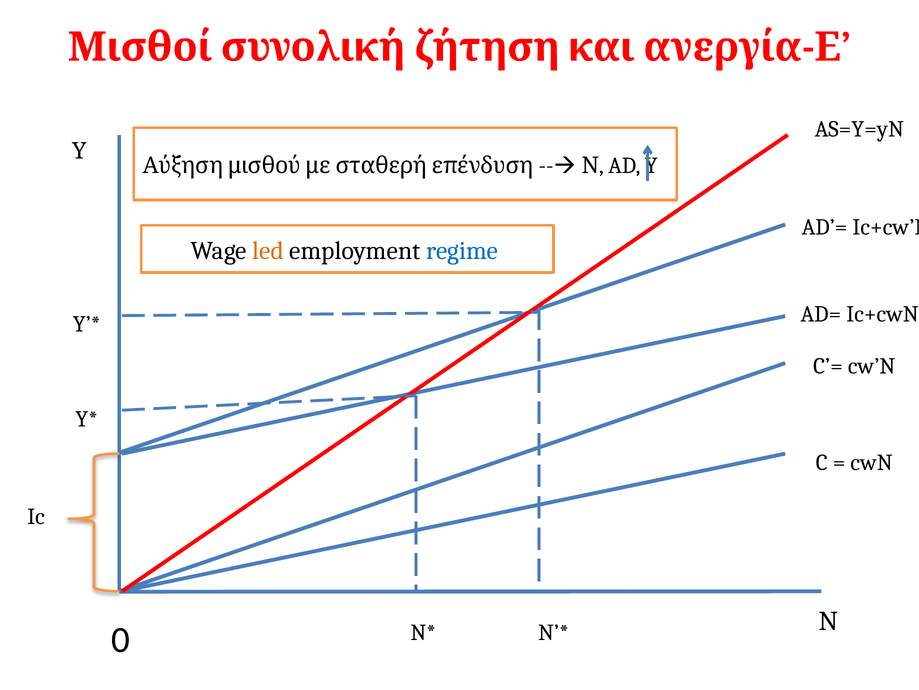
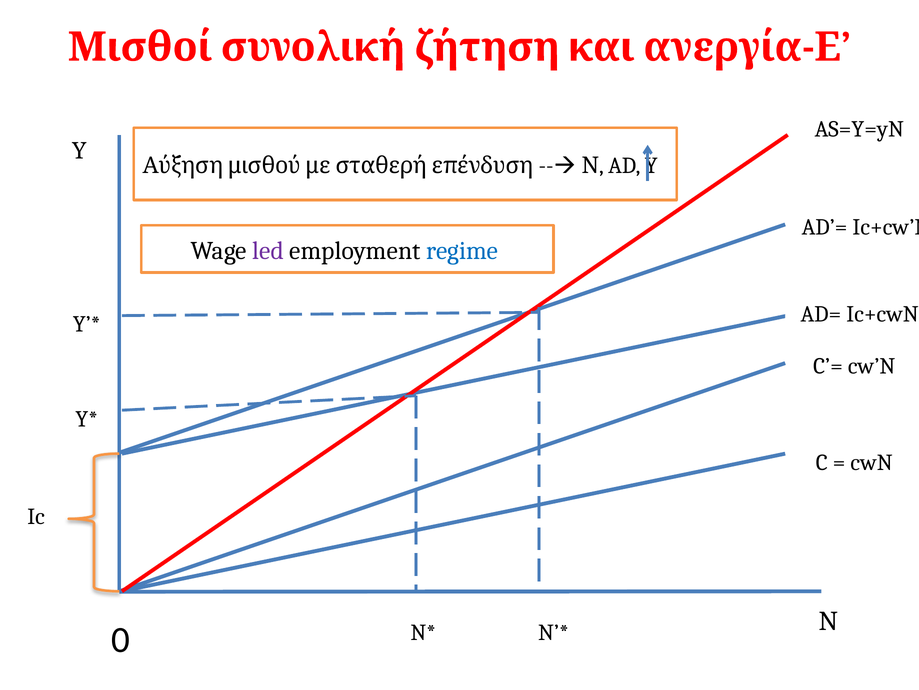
led colour: orange -> purple
